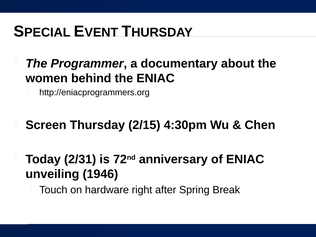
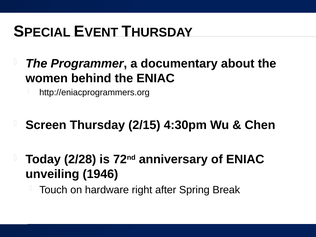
2/31: 2/31 -> 2/28
